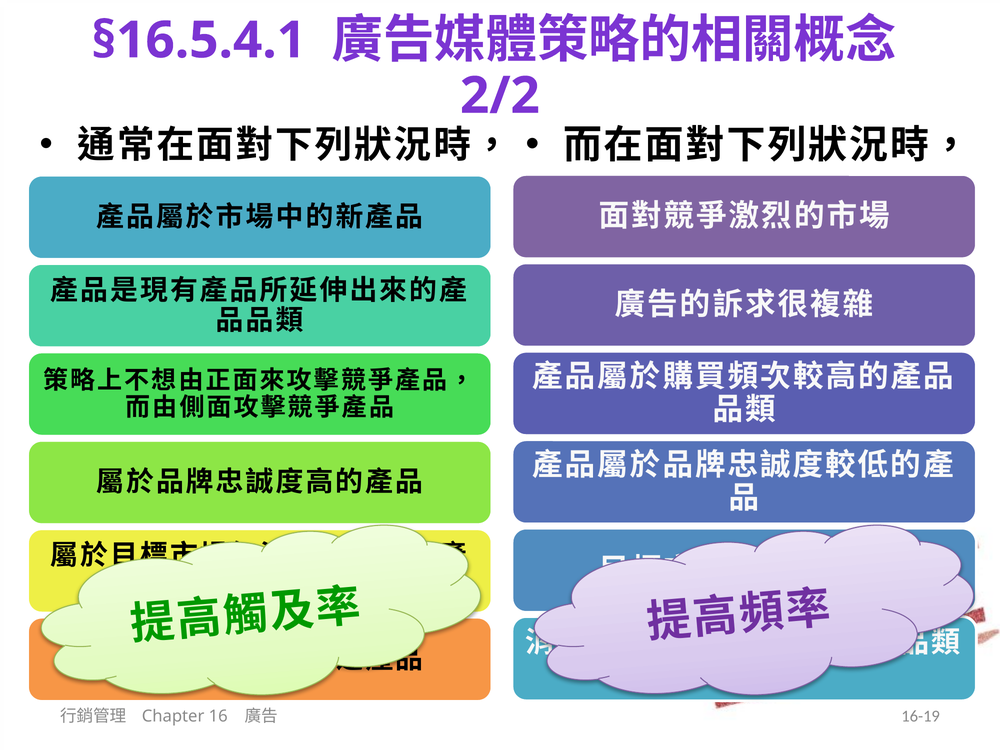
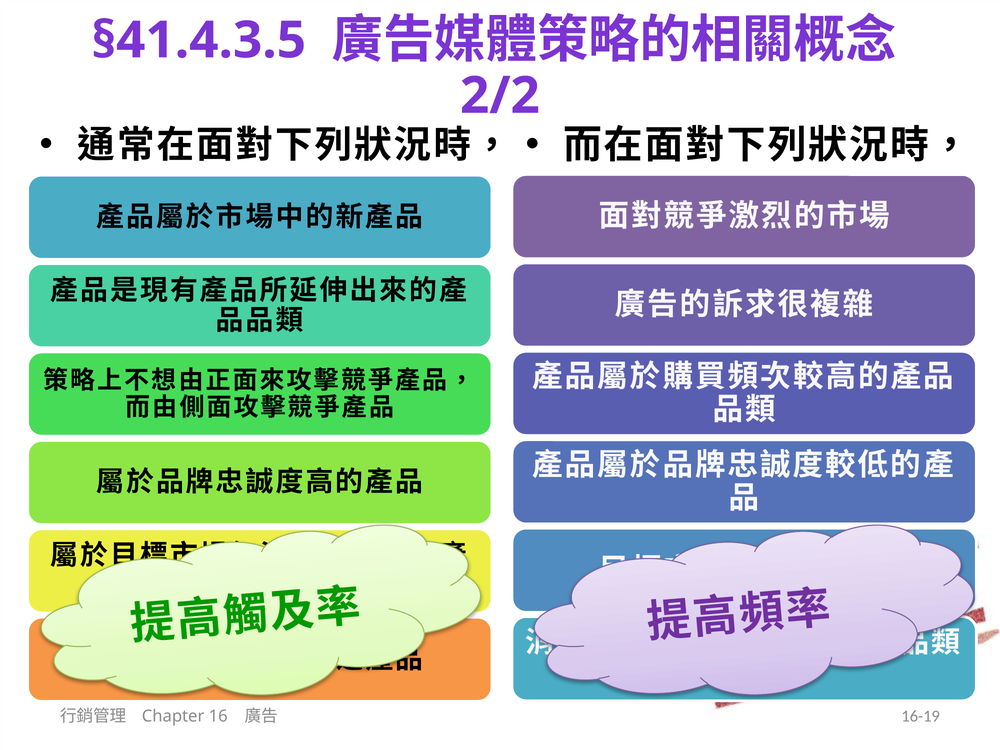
§16.5.4.1: §16.5.4.1 -> §41.4.3.5
